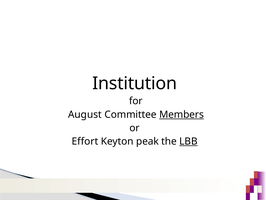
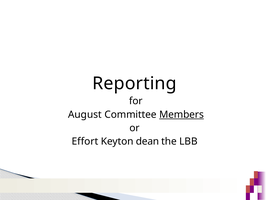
Institution: Institution -> Reporting
peak: peak -> dean
LBB underline: present -> none
